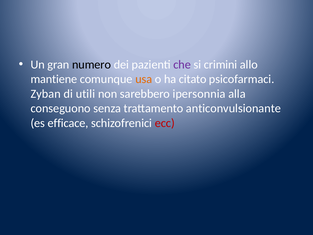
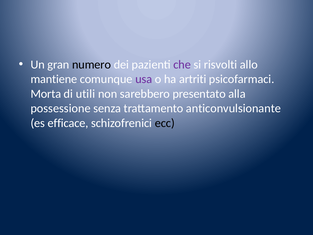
crimini: crimini -> risvolti
usa colour: orange -> purple
citato: citato -> artriti
Zyban: Zyban -> Morta
ipersonnia: ipersonnia -> presentato
conseguono: conseguono -> possessione
ecc colour: red -> black
